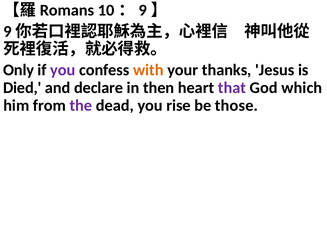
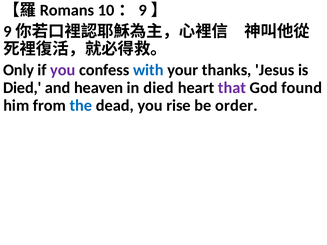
with colour: orange -> blue
declare: declare -> heaven
in then: then -> died
which: which -> found
the colour: purple -> blue
those: those -> order
